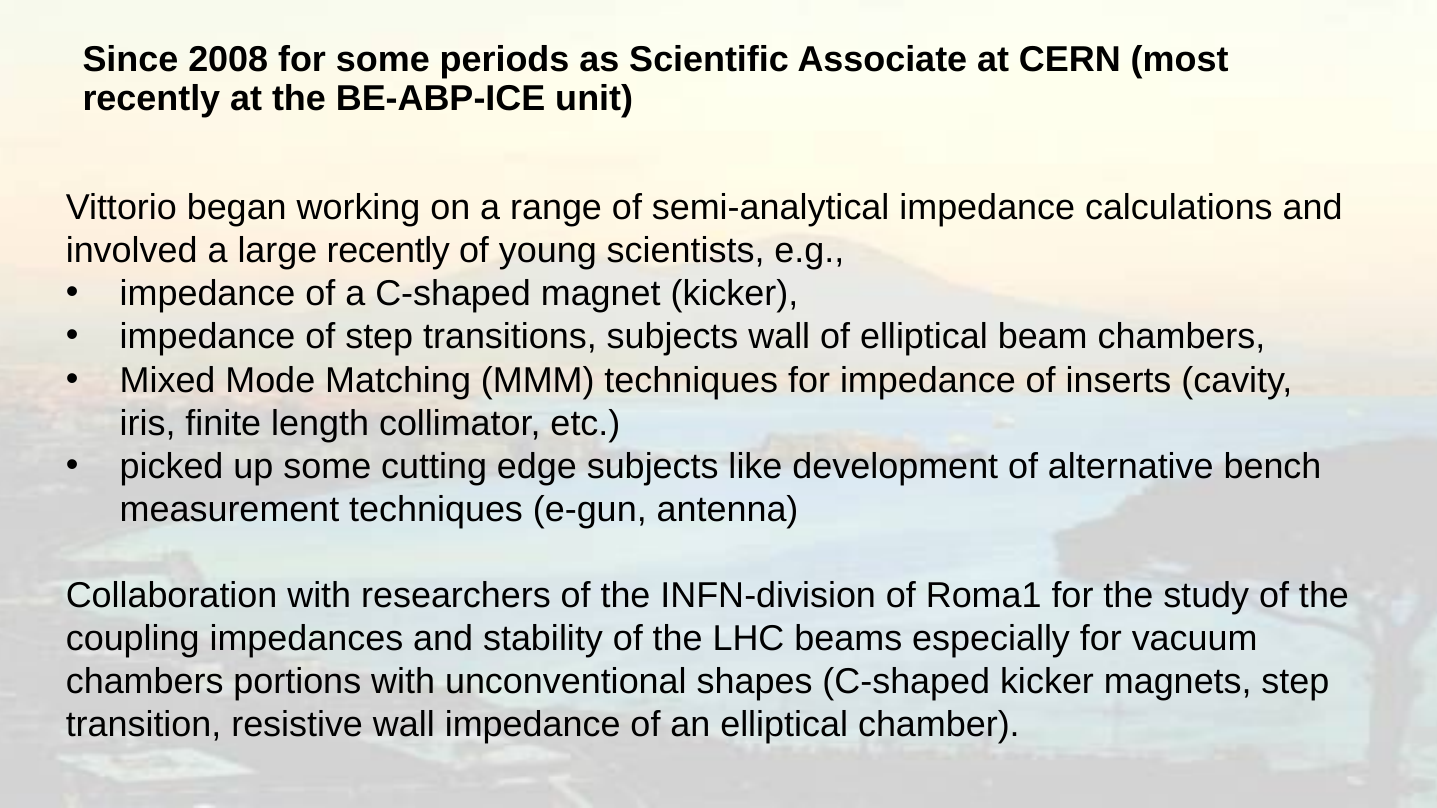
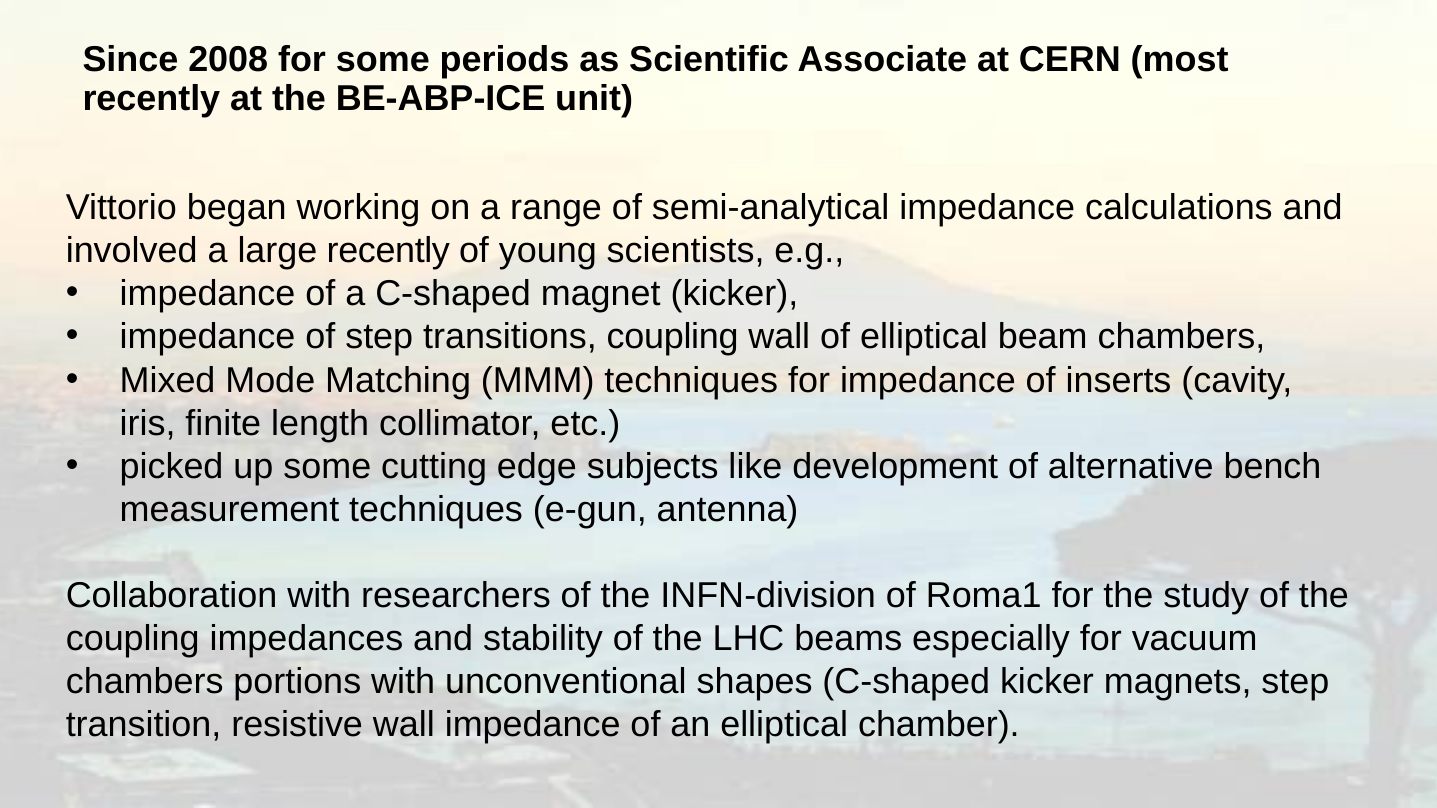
transitions subjects: subjects -> coupling
